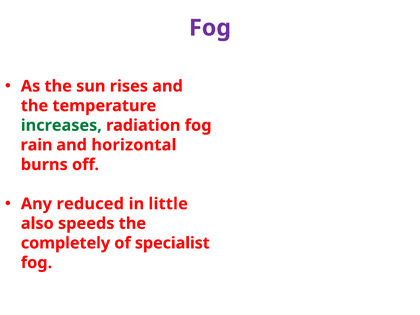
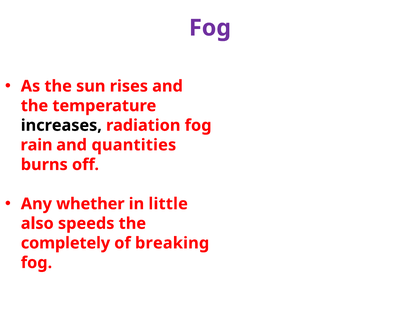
increases colour: green -> black
horizontal: horizontal -> quantities
reduced: reduced -> whether
specialist: specialist -> breaking
